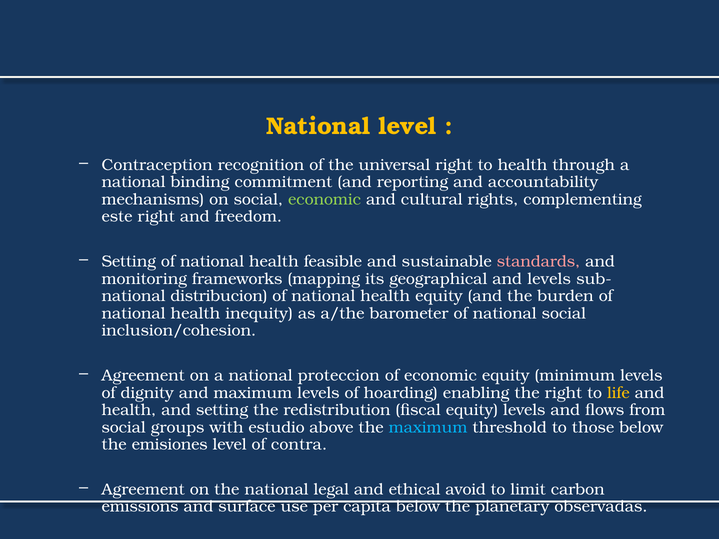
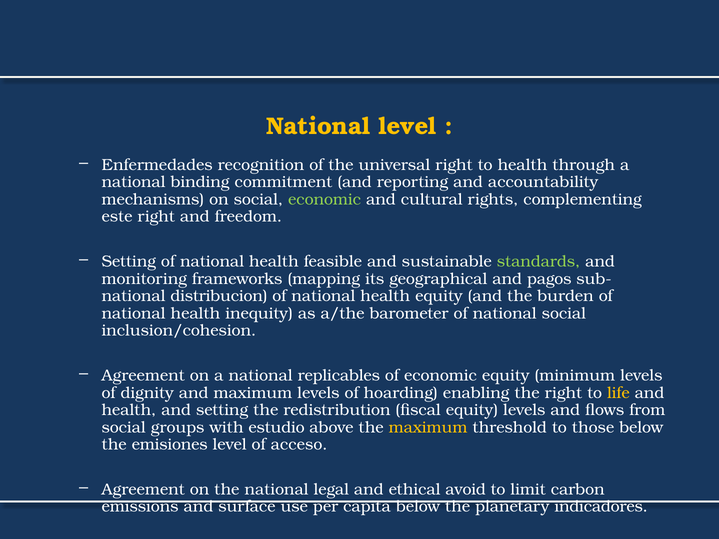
Contraception: Contraception -> Enfermedades
standards colour: pink -> light green
and levels: levels -> pagos
proteccion: proteccion -> replicables
maximum at (428, 427) colour: light blue -> yellow
contra: contra -> acceso
observadas: observadas -> indicadores
